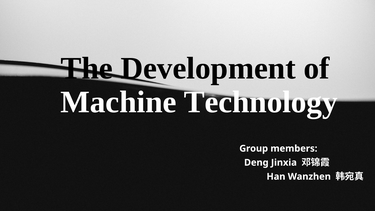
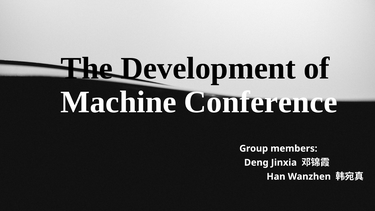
Technology: Technology -> Conference
